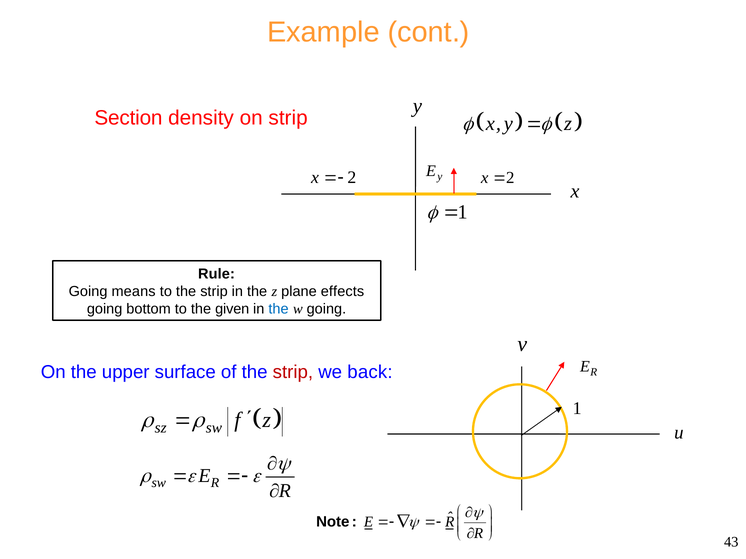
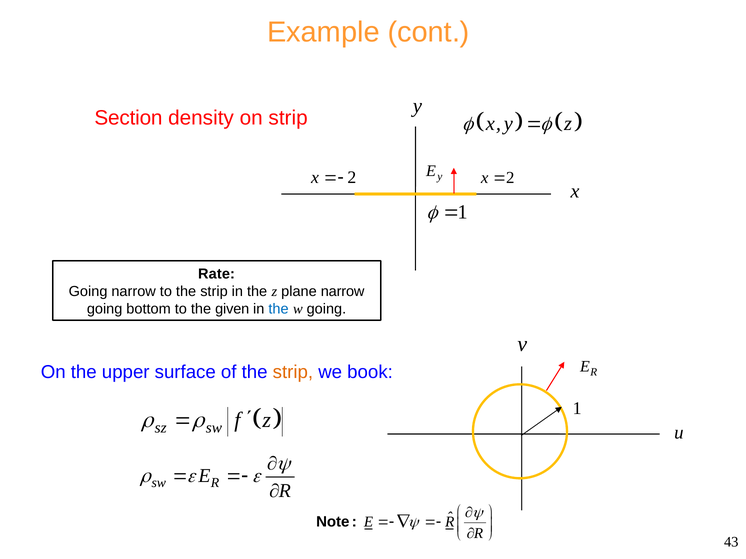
Rule: Rule -> Rate
Going means: means -> narrow
plane effects: effects -> narrow
strip at (293, 372) colour: red -> orange
back: back -> book
